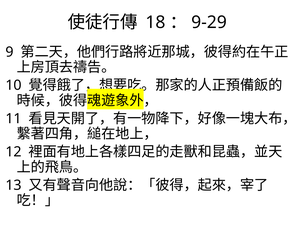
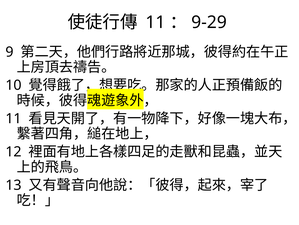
18 at (155, 22): 18 -> 11
